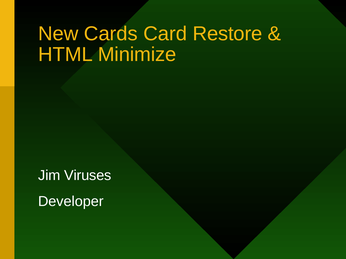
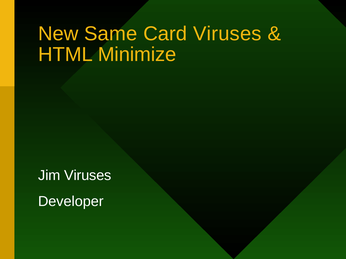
Cards: Cards -> Same
Card Restore: Restore -> Viruses
